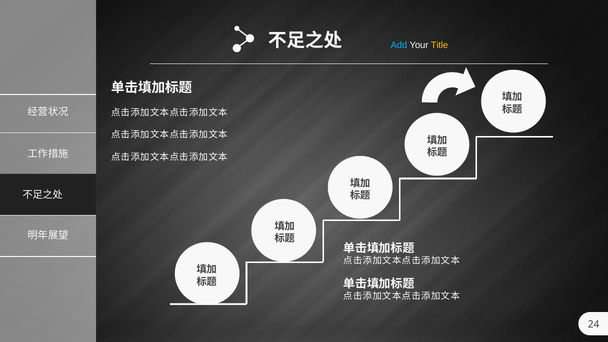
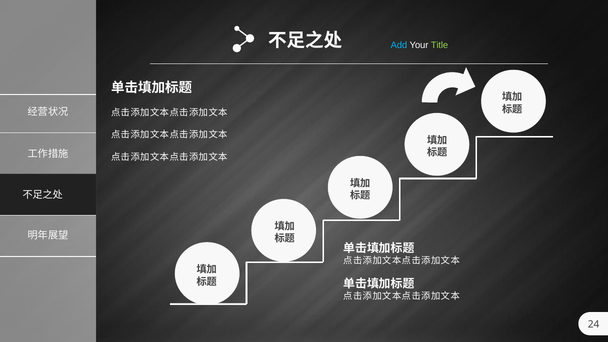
Title colour: yellow -> light green
